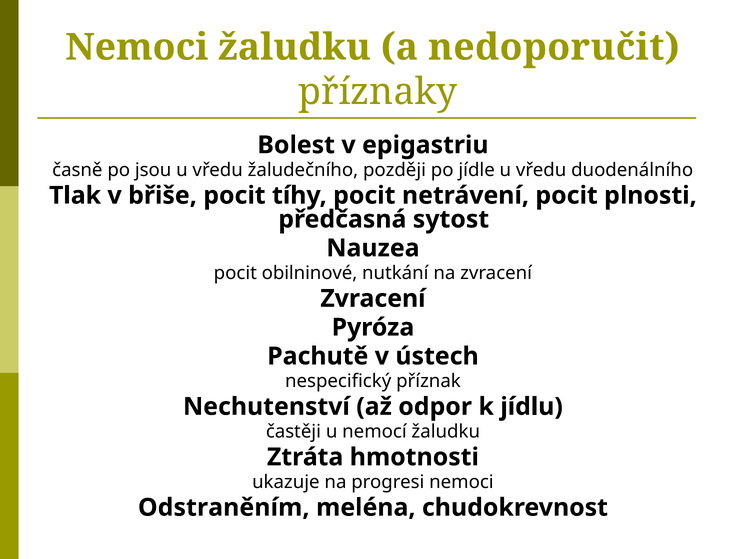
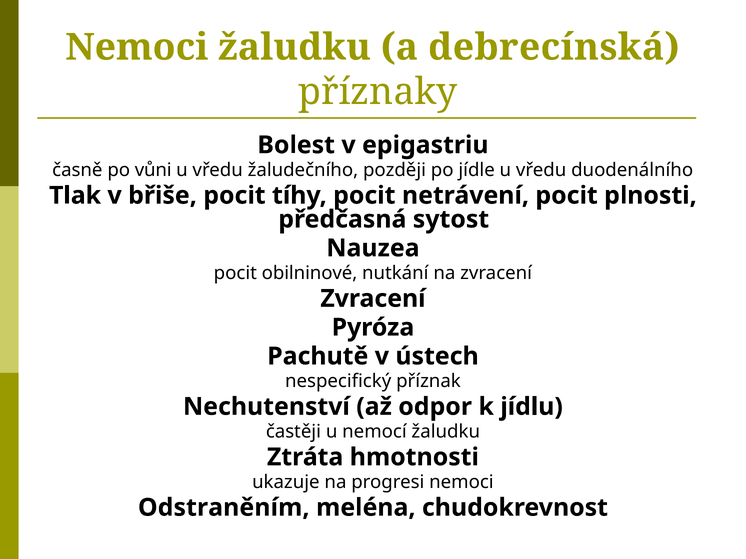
nedoporučit: nedoporučit -> debrecínská
jsou: jsou -> vůni
